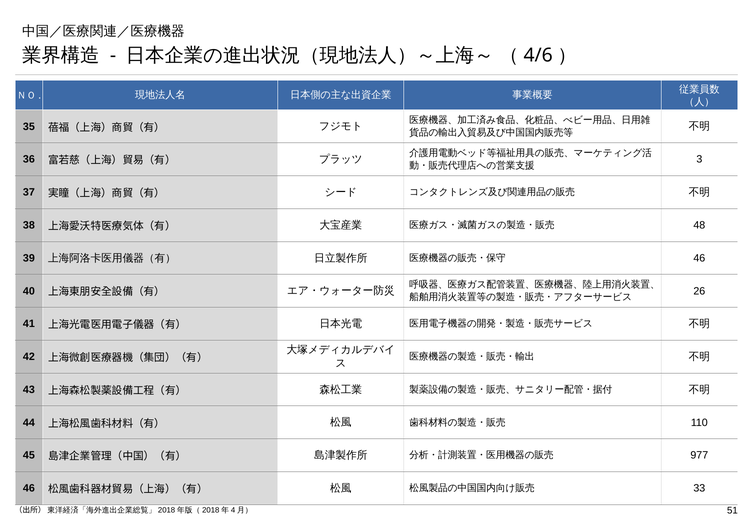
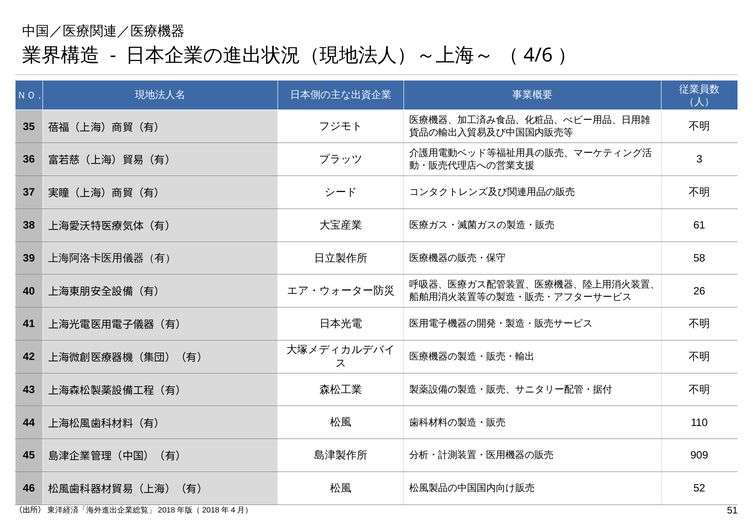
48: 48 -> 61
46 at (699, 258): 46 -> 58
977: 977 -> 909
33: 33 -> 52
